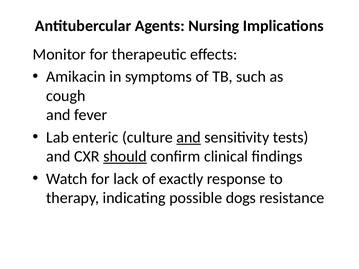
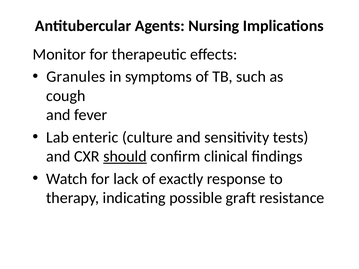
Amikacin: Amikacin -> Granules
and at (189, 137) underline: present -> none
dogs: dogs -> graft
